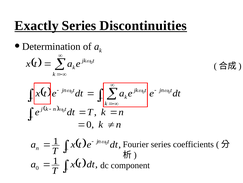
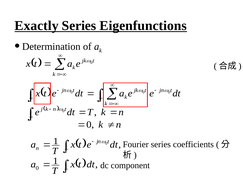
Discontinuities: Discontinuities -> Eigenfunctions
